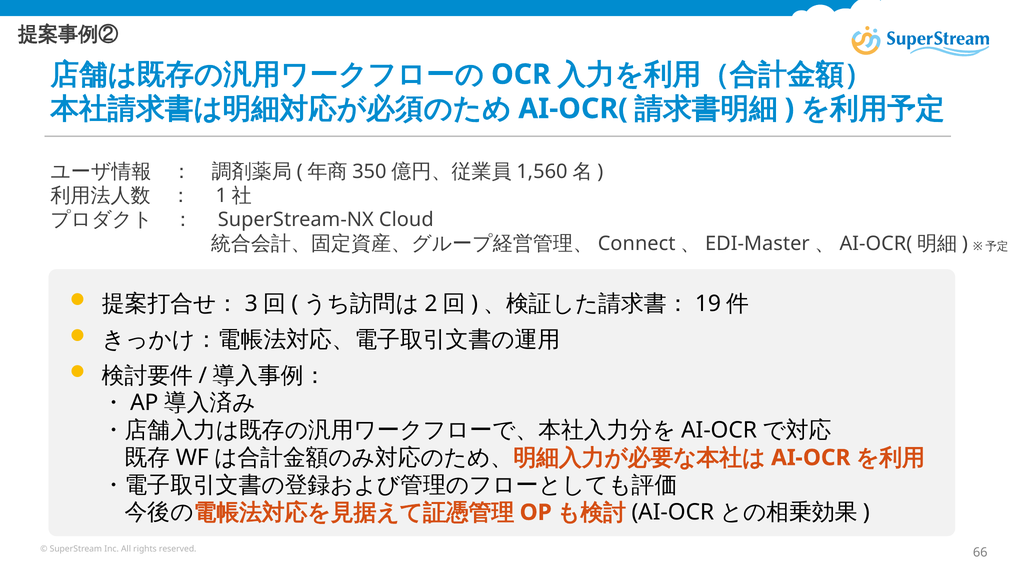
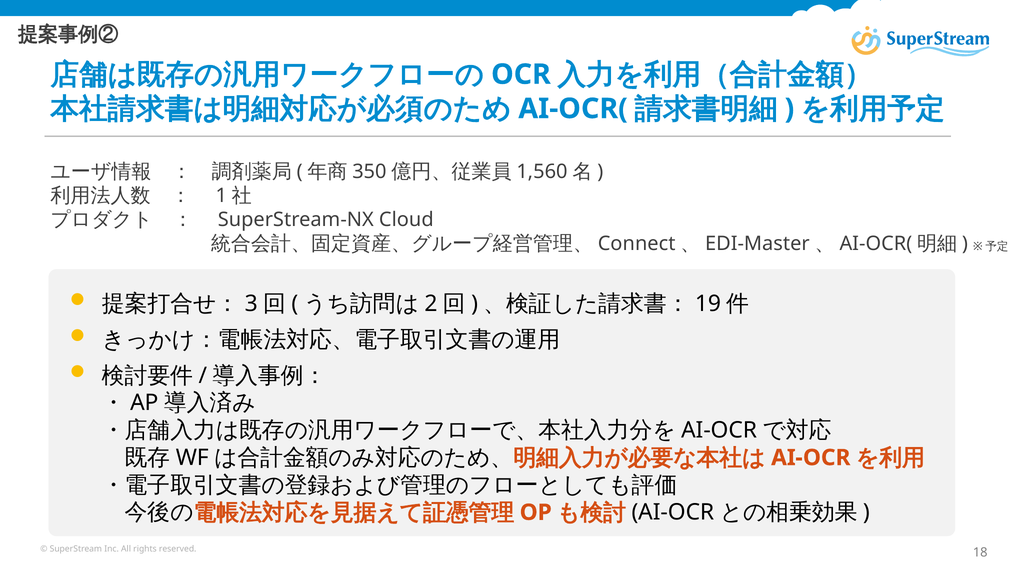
66: 66 -> 18
